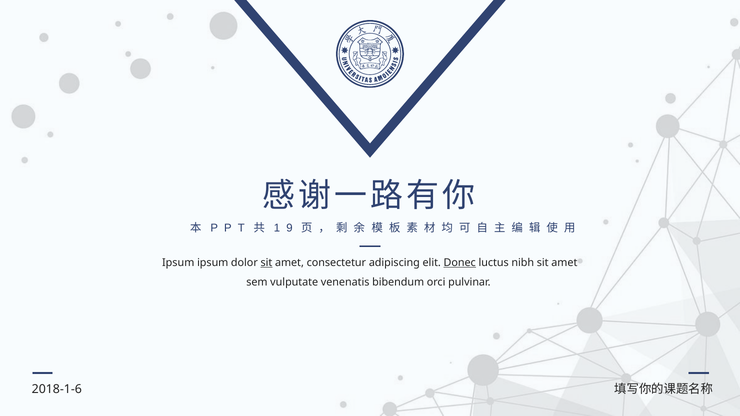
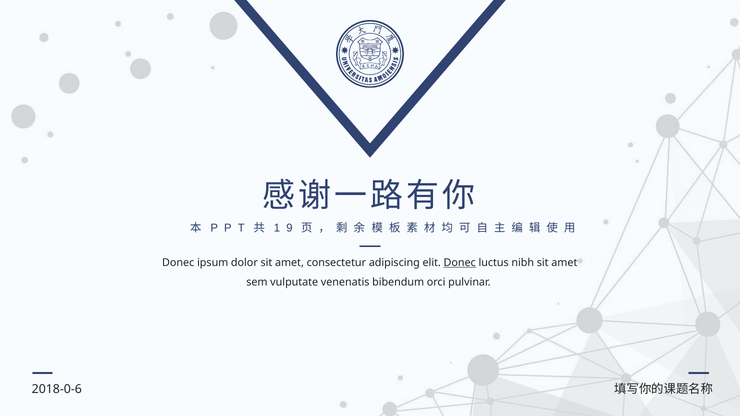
Ipsum at (178, 263): Ipsum -> Donec
sit at (266, 263) underline: present -> none
2018-1-6: 2018-1-6 -> 2018-0-6
